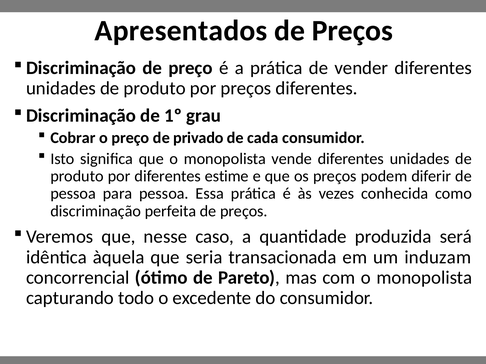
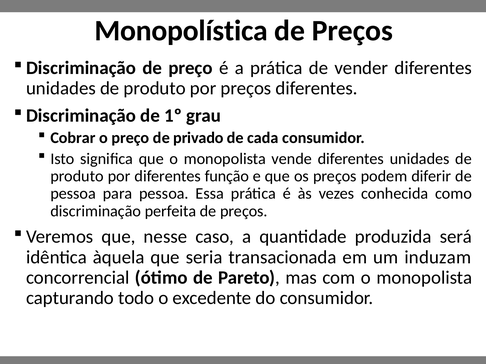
Apresentados: Apresentados -> Monopolística
estime: estime -> função
